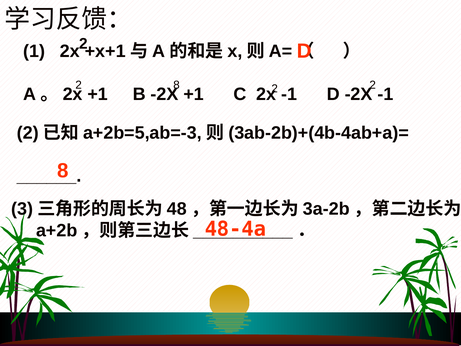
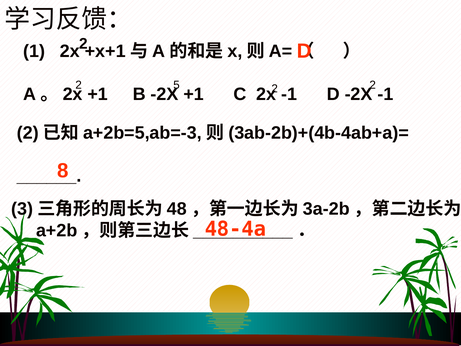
8 at (177, 85): 8 -> 5
